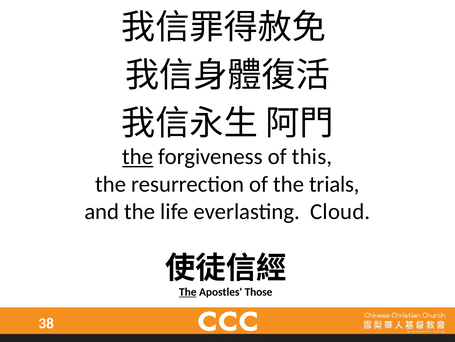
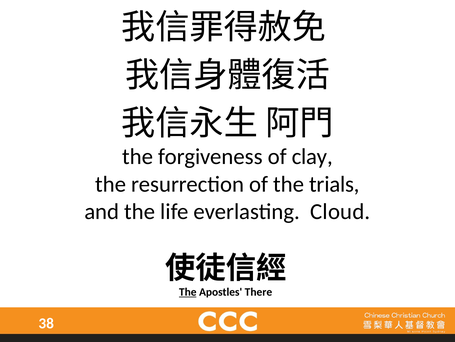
the at (138, 156) underline: present -> none
this: this -> clay
Those: Those -> There
